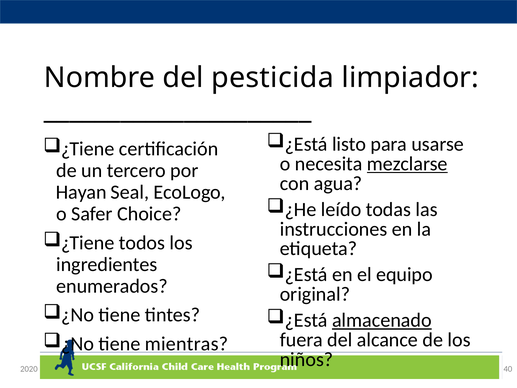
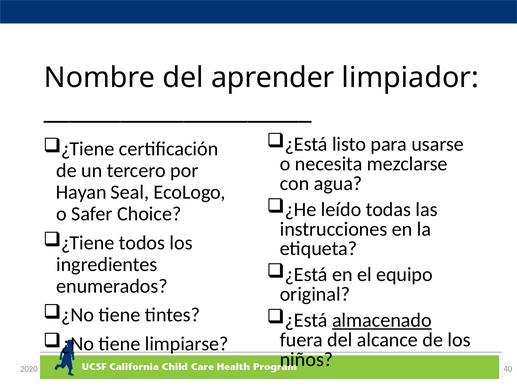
pesticida: pesticida -> aprender
mezclarse underline: present -> none
mientras: mientras -> limpiarse
